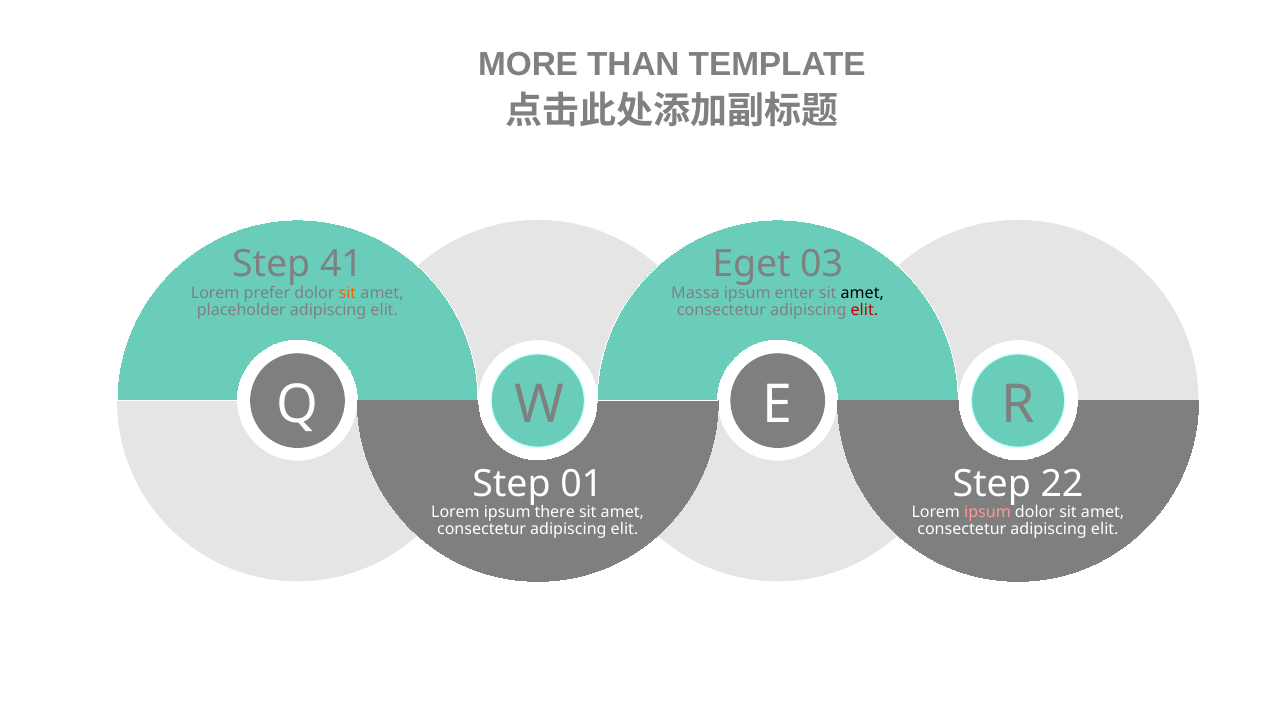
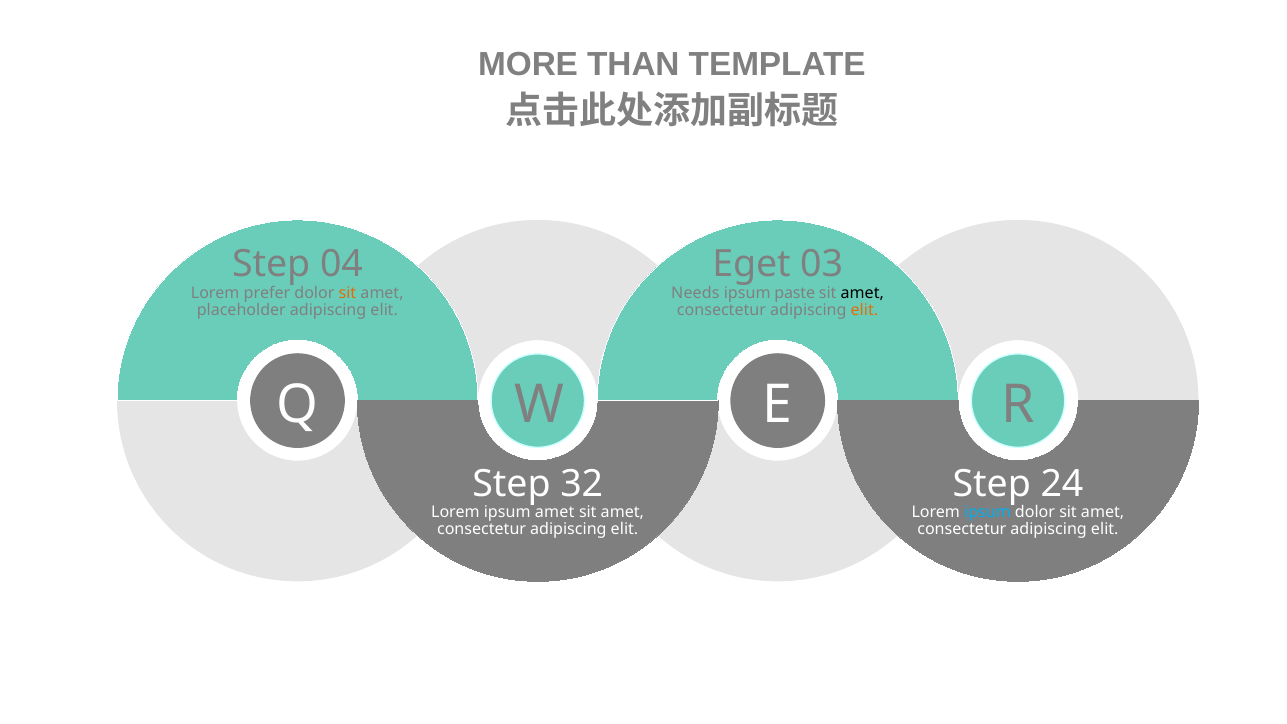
41: 41 -> 04
Massa: Massa -> Needs
enter: enter -> paste
elit at (864, 310) colour: red -> orange
01: 01 -> 32
22: 22 -> 24
ipsum there: there -> amet
ipsum at (988, 512) colour: pink -> light blue
